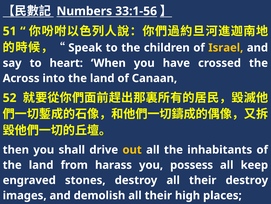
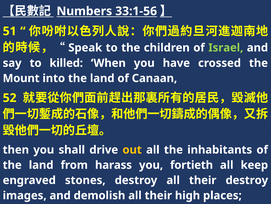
Israel colour: yellow -> light green
heart: heart -> killed
Across: Across -> Mount
possess: possess -> fortieth
